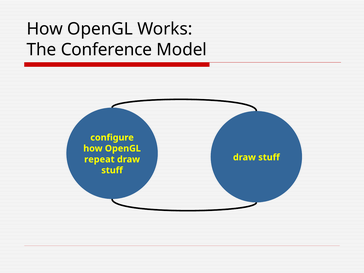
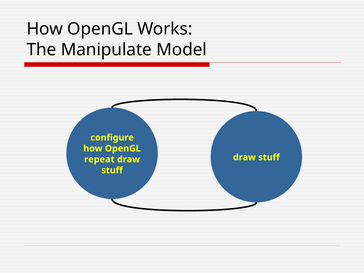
Conference: Conference -> Manipulate
